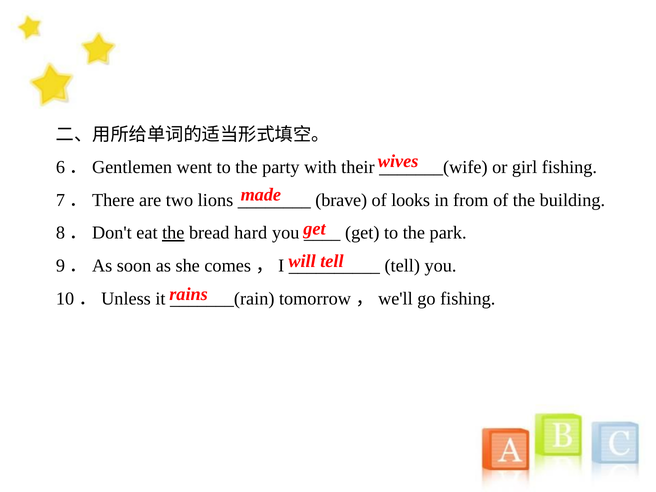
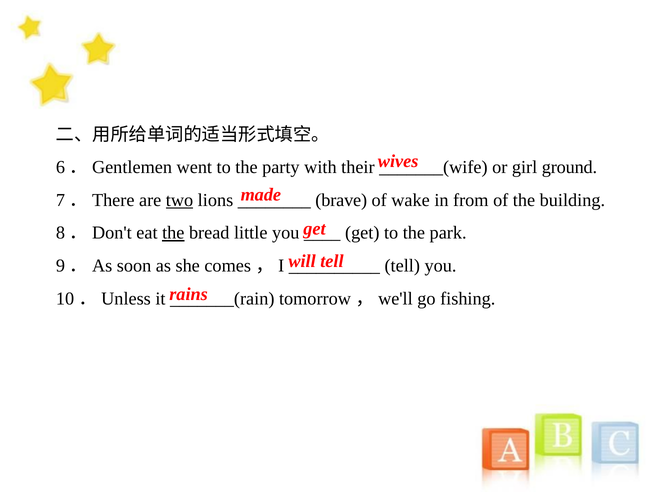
girl fishing: fishing -> ground
two underline: none -> present
looks: looks -> wake
hard: hard -> little
